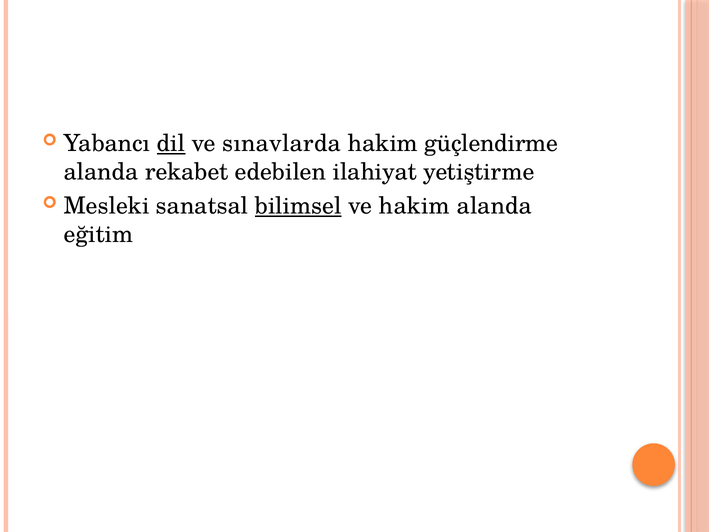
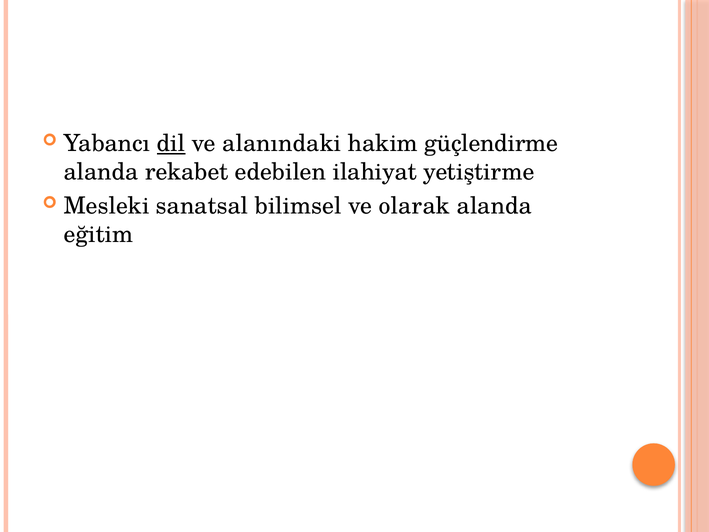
sınavlarda: sınavlarda -> alanındaki
bilimsel underline: present -> none
ve hakim: hakim -> olarak
